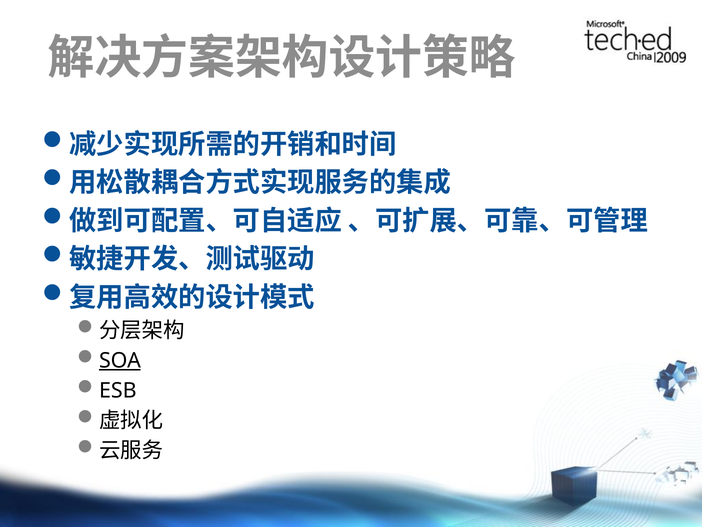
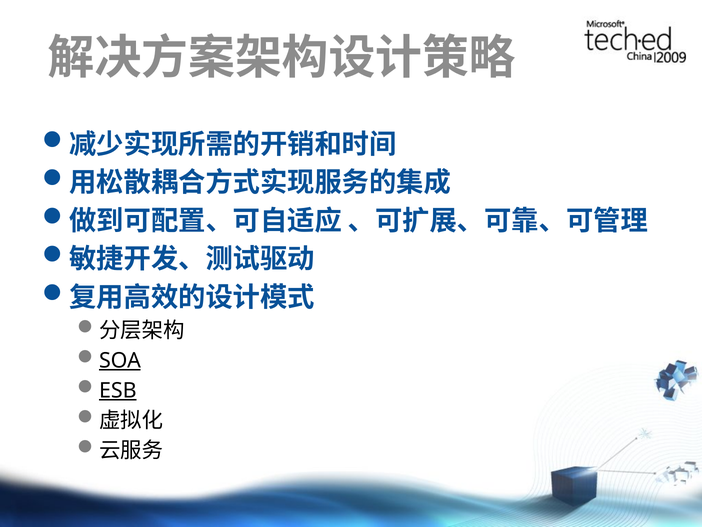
ESB underline: none -> present
